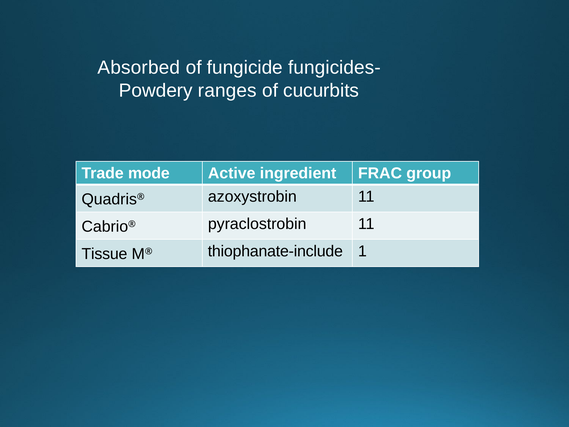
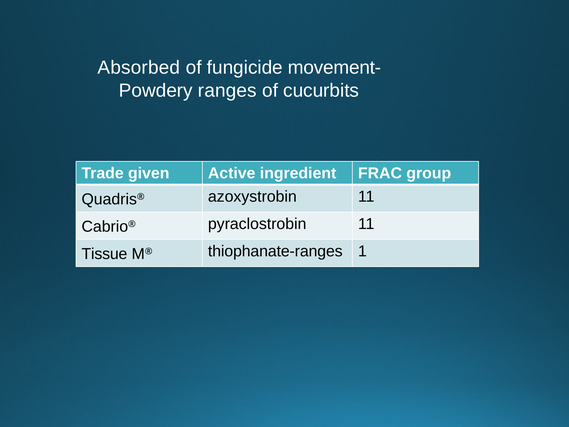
fungicides-: fungicides- -> movement-
mode: mode -> given
thiophanate-include: thiophanate-include -> thiophanate-ranges
